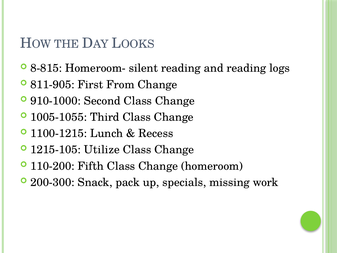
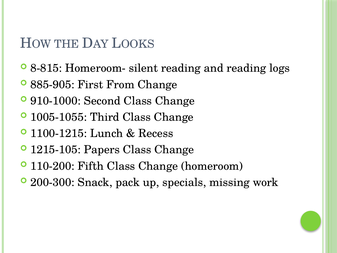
811-905: 811-905 -> 885-905
Utilize: Utilize -> Papers
